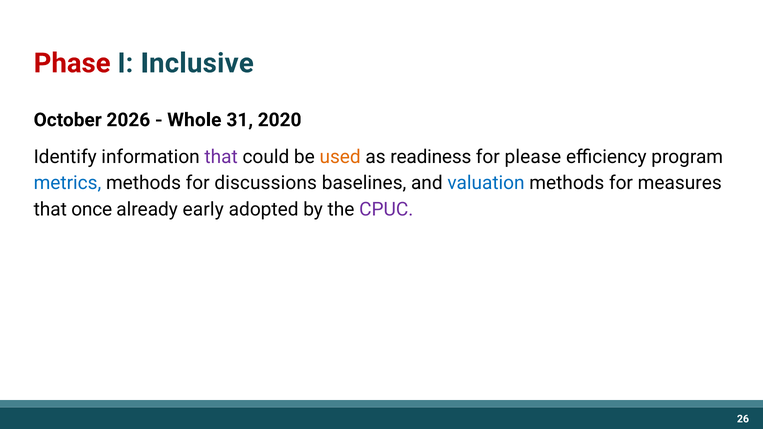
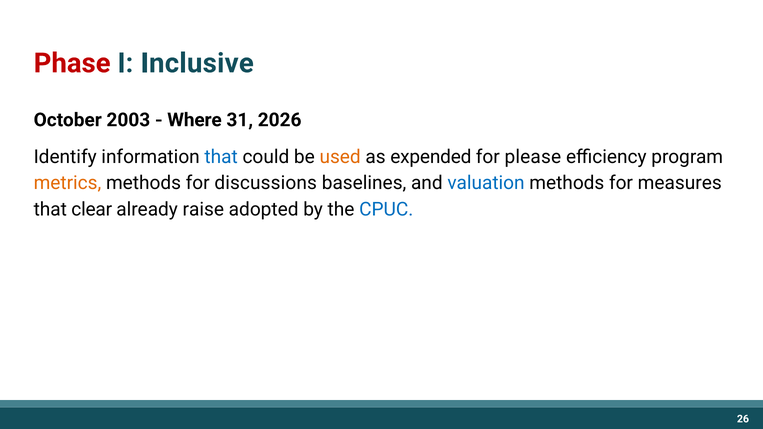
2026: 2026 -> 2003
Whole: Whole -> Where
2020: 2020 -> 2026
that at (221, 157) colour: purple -> blue
readiness: readiness -> expended
metrics colour: blue -> orange
once: once -> clear
early: early -> raise
CPUC colour: purple -> blue
